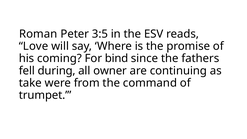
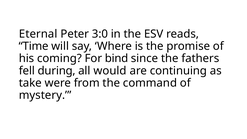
Roman: Roman -> Eternal
3:5: 3:5 -> 3:0
Love: Love -> Time
owner: owner -> would
trumpet: trumpet -> mystery
